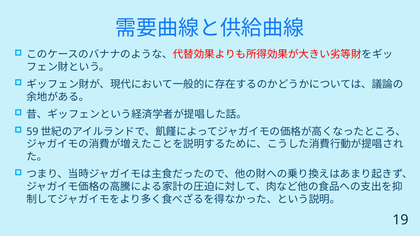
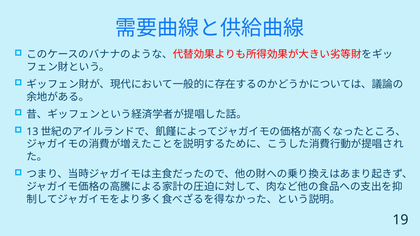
59: 59 -> 13
